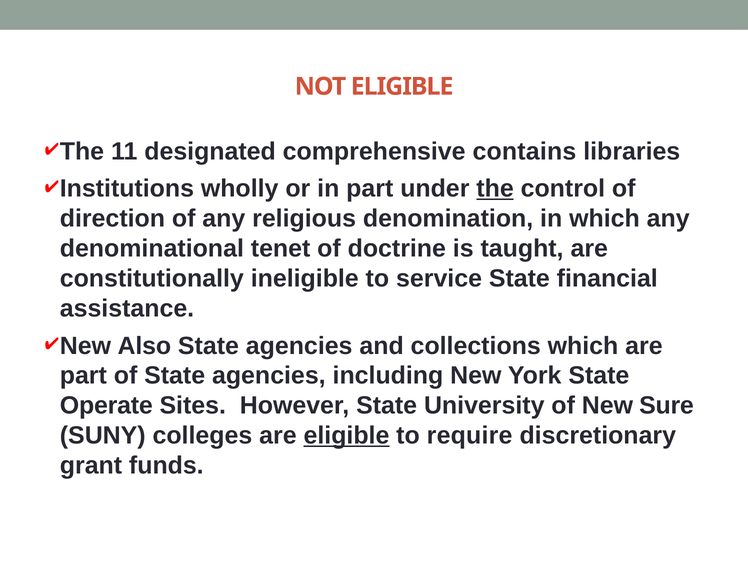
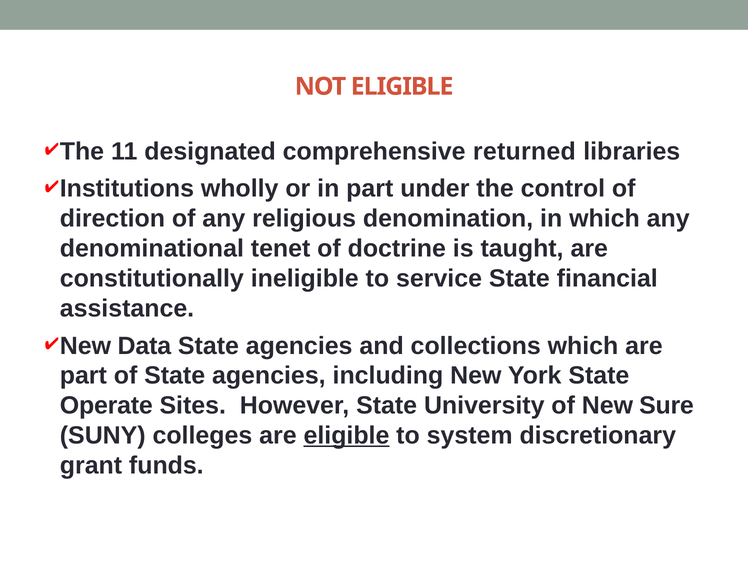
contains: contains -> returned
the underline: present -> none
Also: Also -> Data
require: require -> system
